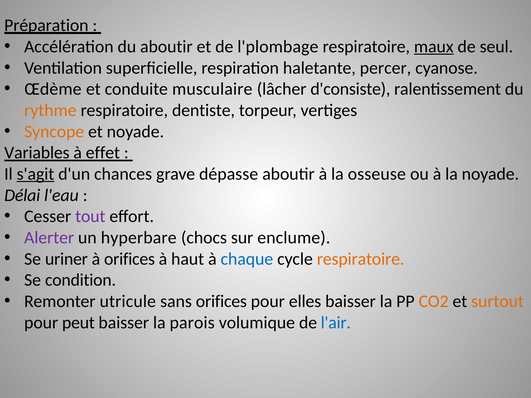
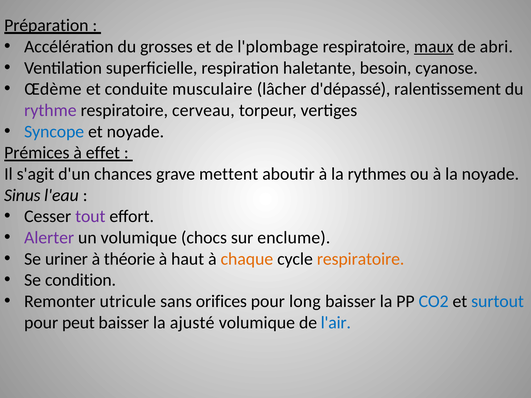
du aboutir: aboutir -> grosses
seul: seul -> abri
percer: percer -> besoin
d'consiste: d'consiste -> d'dépassé
rythme colour: orange -> purple
dentiste: dentiste -> cerveau
Syncope colour: orange -> blue
Variables: Variables -> Prémices
s'agit underline: present -> none
dépasse: dépasse -> mettent
osseuse: osseuse -> rythmes
Délai: Délai -> Sinus
un hyperbare: hyperbare -> volumique
à orifices: orifices -> théorie
chaque colour: blue -> orange
elles: elles -> long
CO2 colour: orange -> blue
surtout colour: orange -> blue
parois: parois -> ajusté
